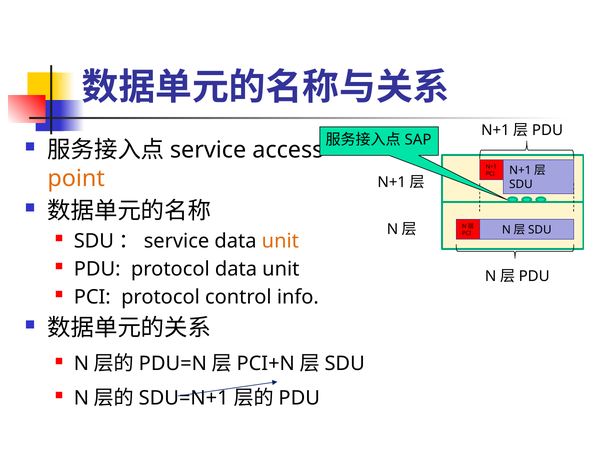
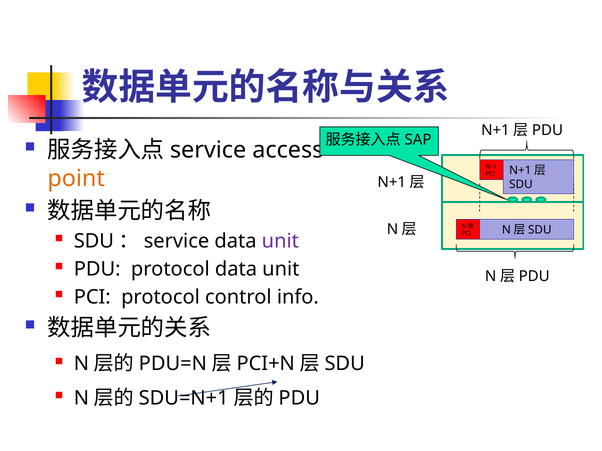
unit at (280, 241) colour: orange -> purple
